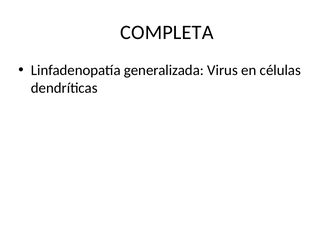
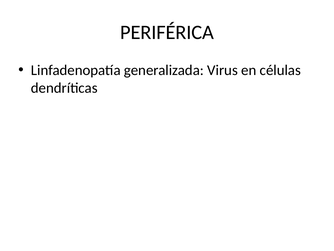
COMPLETA: COMPLETA -> PERIFÉRICA
